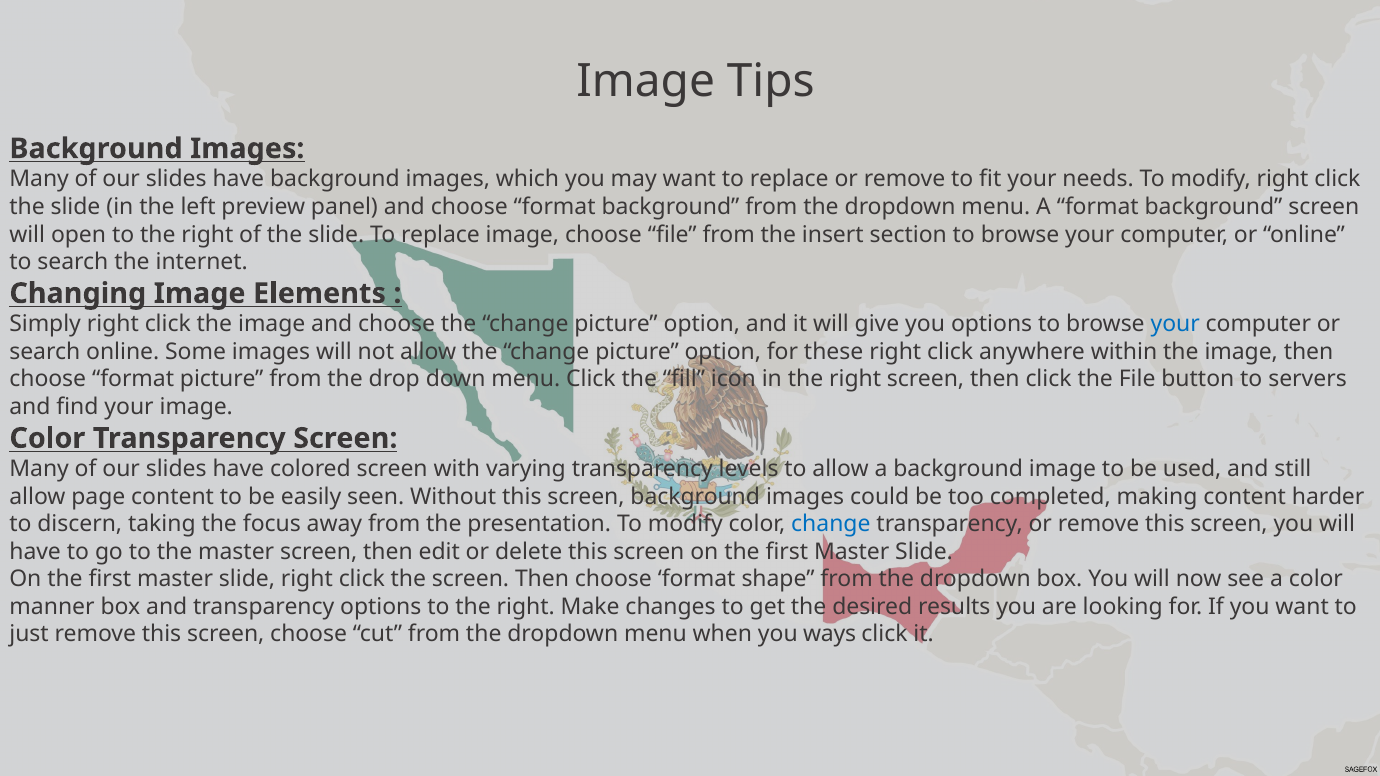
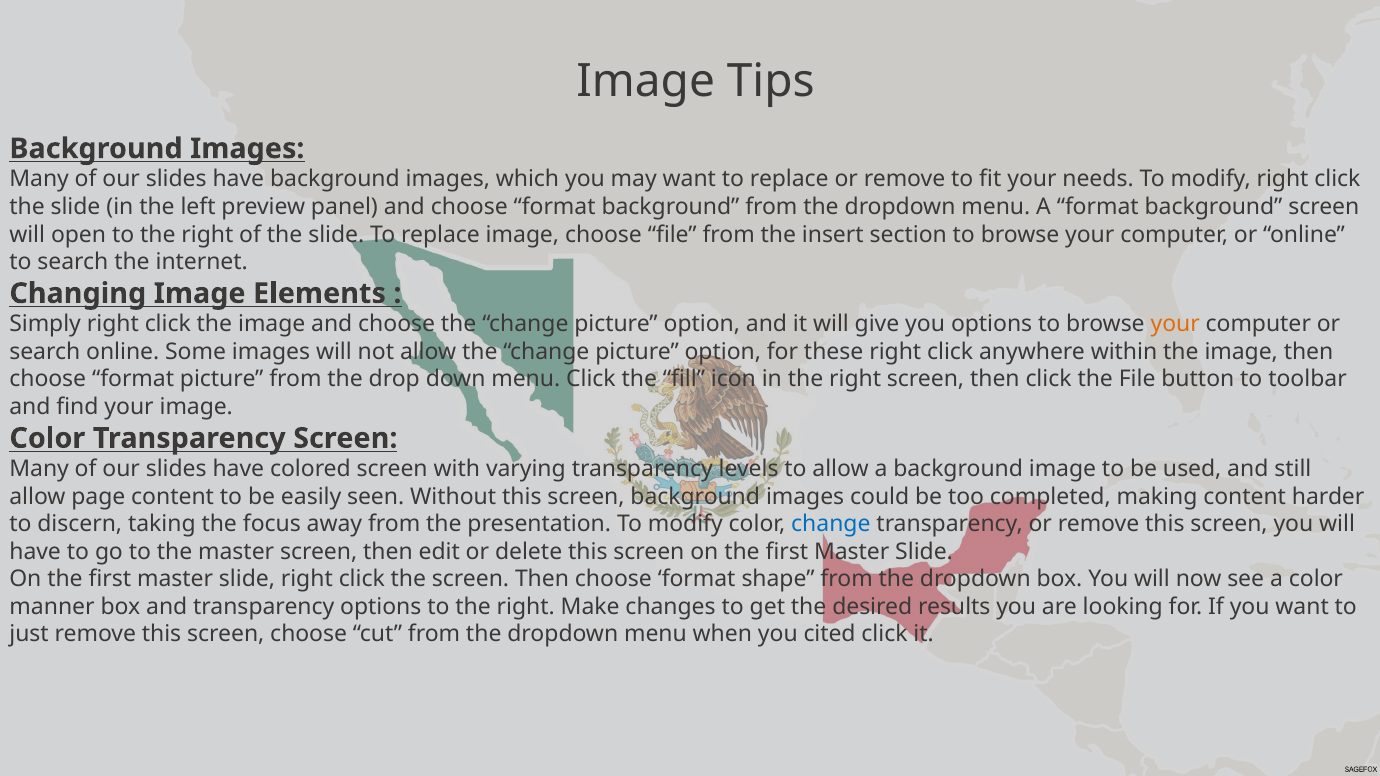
your at (1175, 324) colour: blue -> orange
servers: servers -> toolbar
ways: ways -> cited
